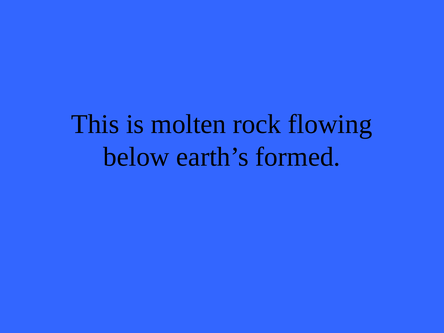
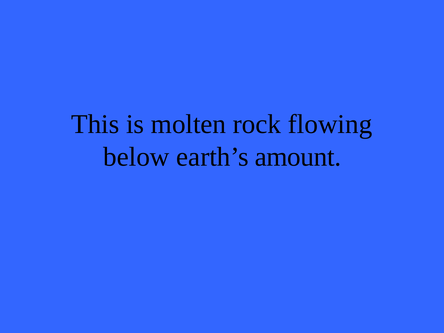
formed: formed -> amount
